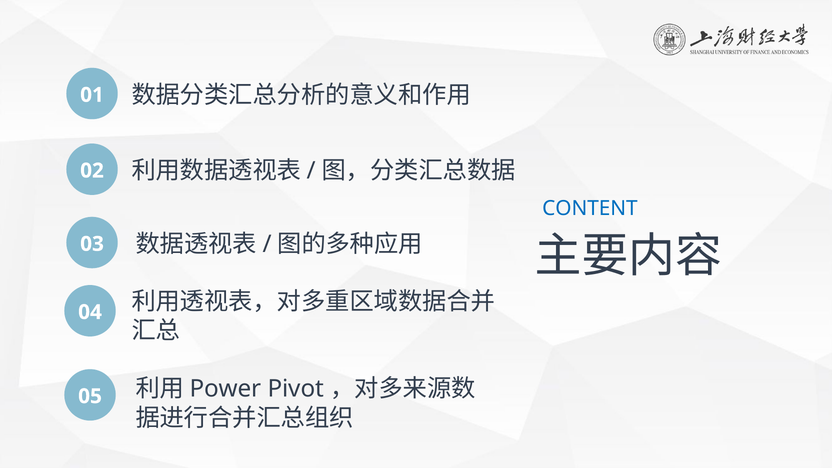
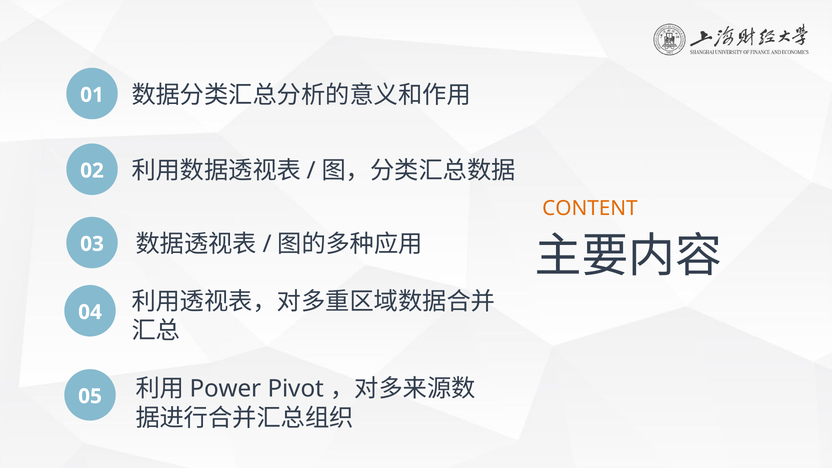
CONTENT colour: blue -> orange
